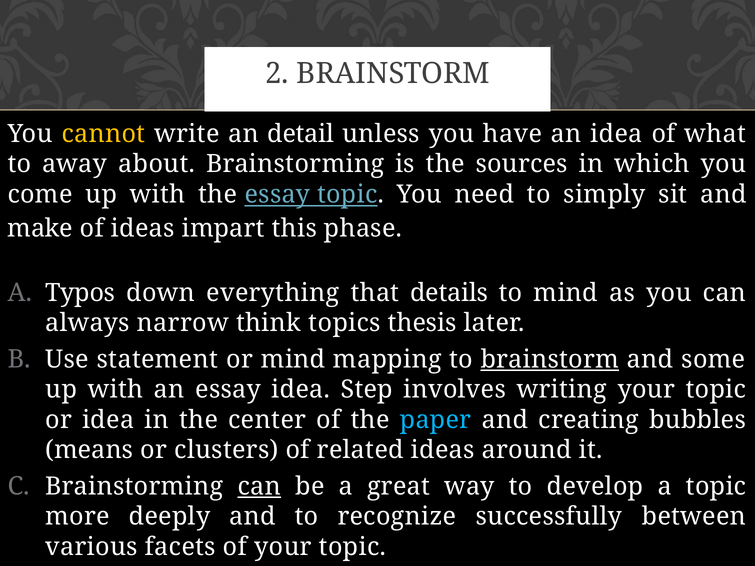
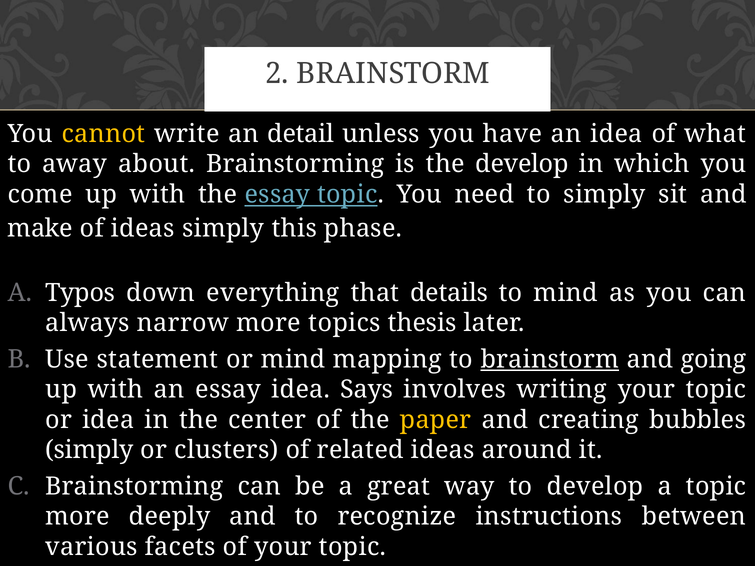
the sources: sources -> develop
ideas impart: impart -> simply
narrow think: think -> more
some: some -> going
Step: Step -> Says
paper colour: light blue -> yellow
means at (89, 450): means -> simply
can at (259, 487) underline: present -> none
successfully: successfully -> instructions
